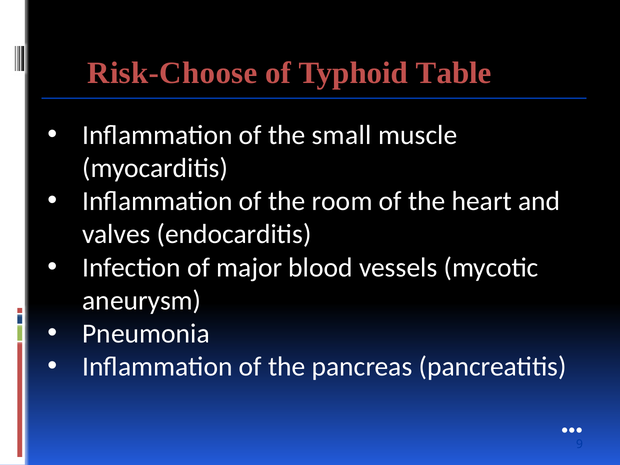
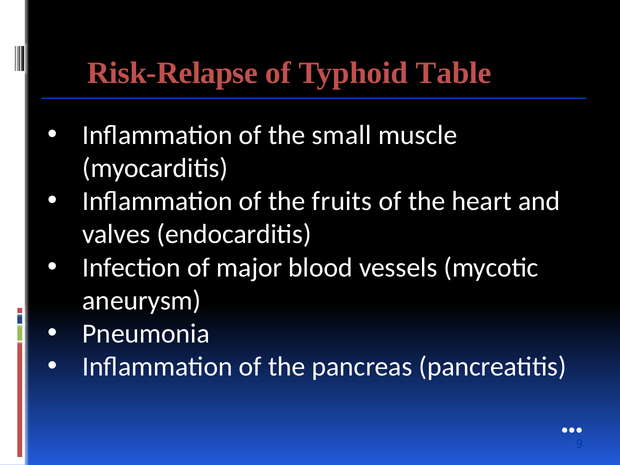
Risk-Choose: Risk-Choose -> Risk-Relapse
room: room -> fruits
